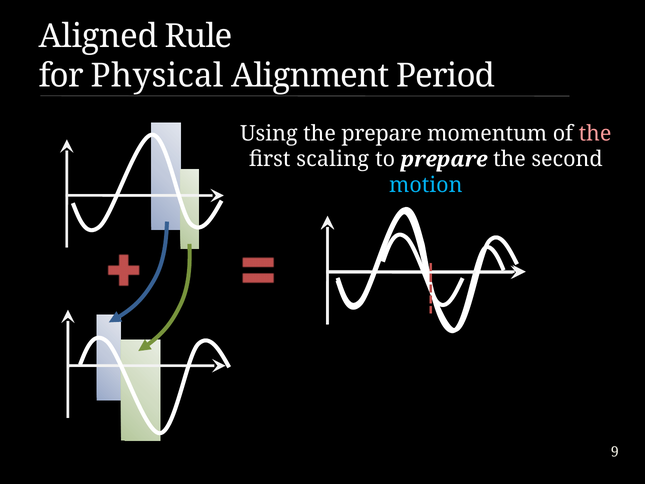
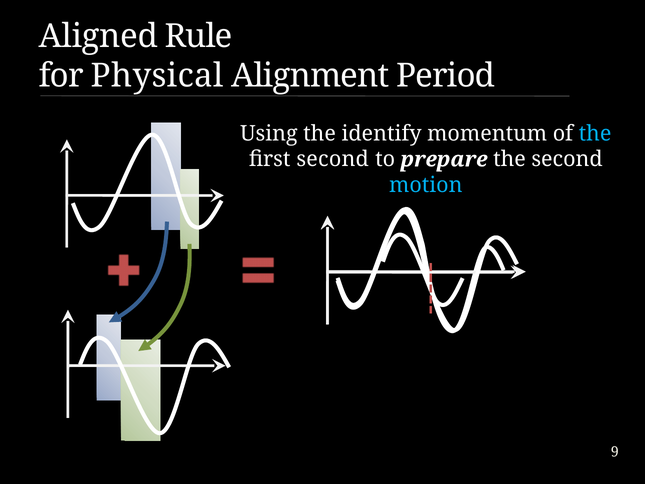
the prepare: prepare -> identify
the at (595, 133) colour: pink -> light blue
first scaling: scaling -> second
